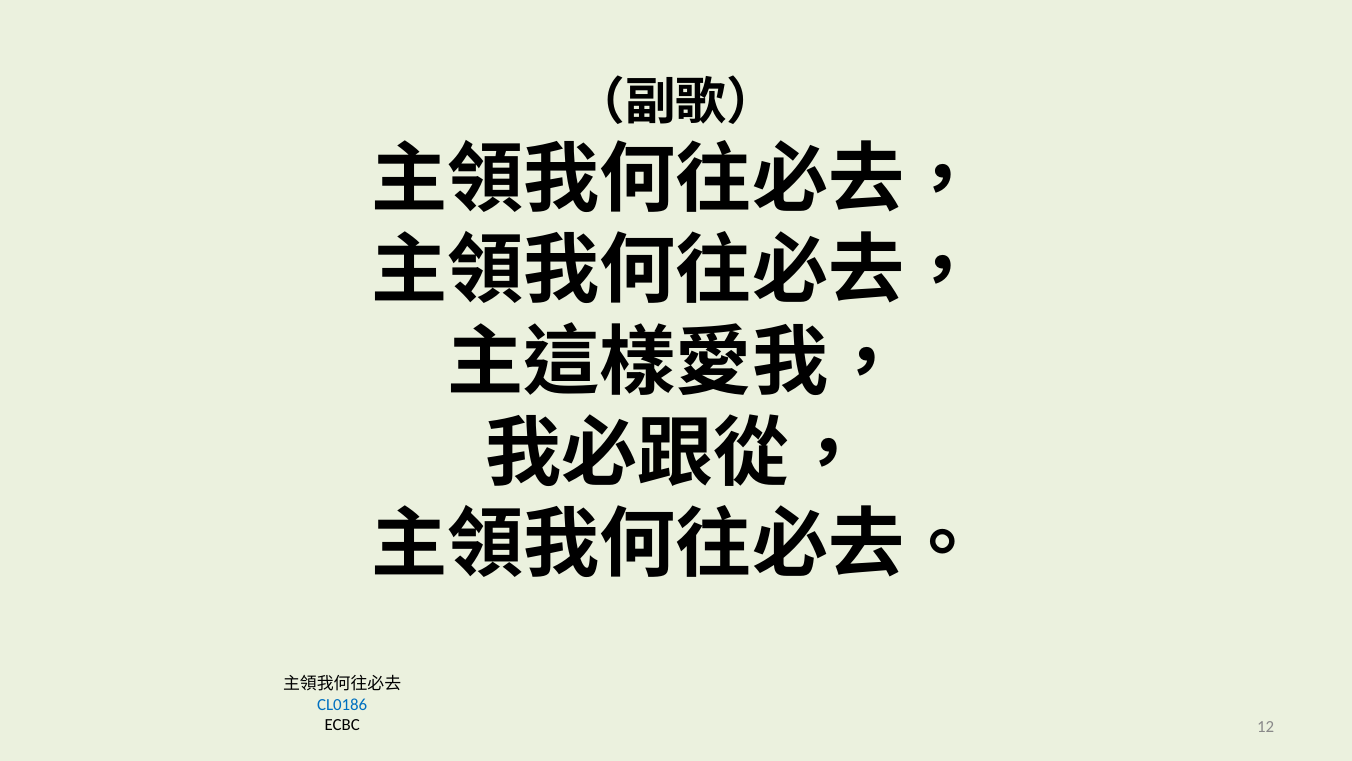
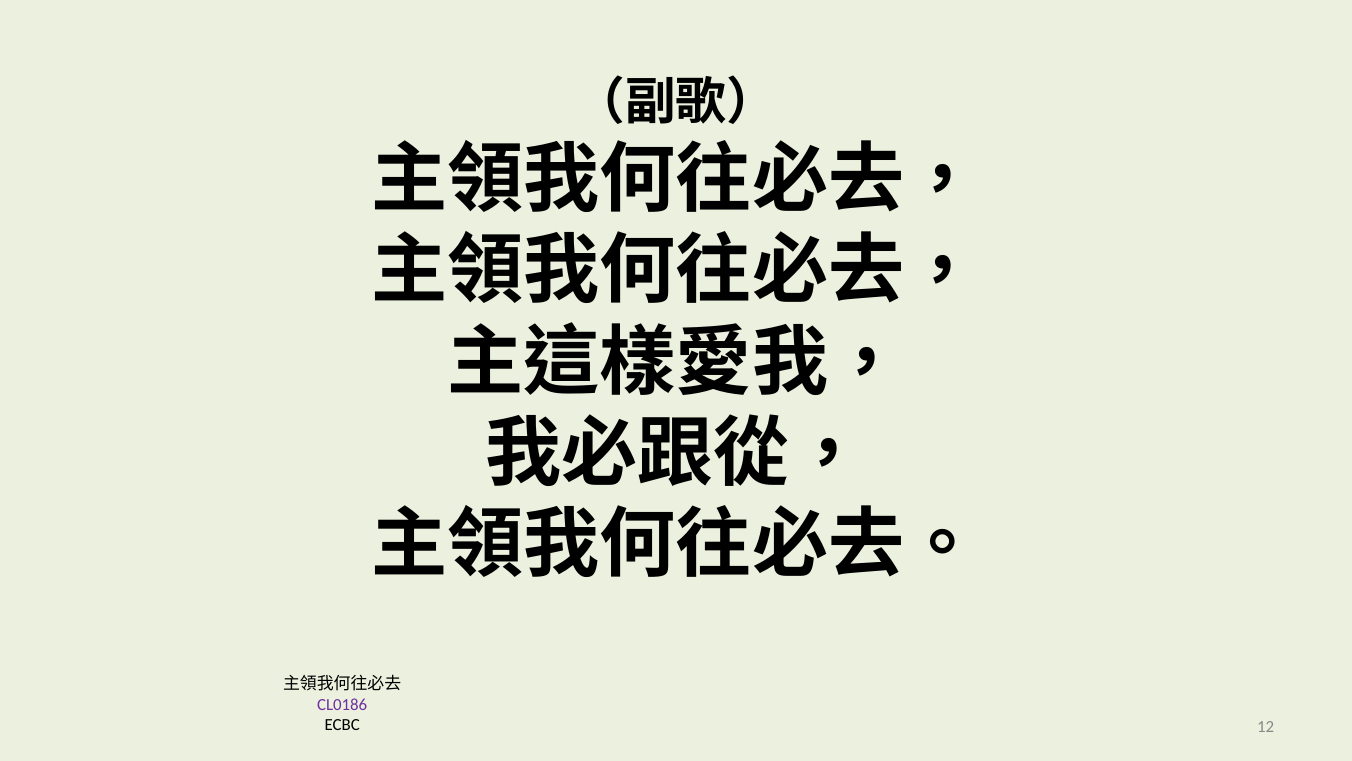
CL0186 colour: blue -> purple
